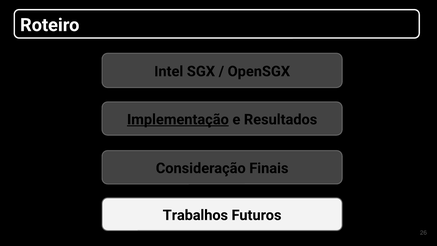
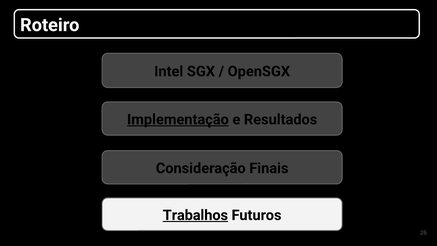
Trabalhos underline: none -> present
